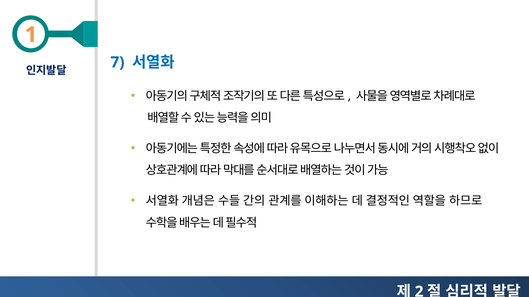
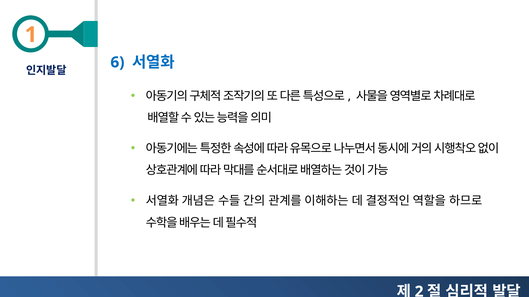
7: 7 -> 6
